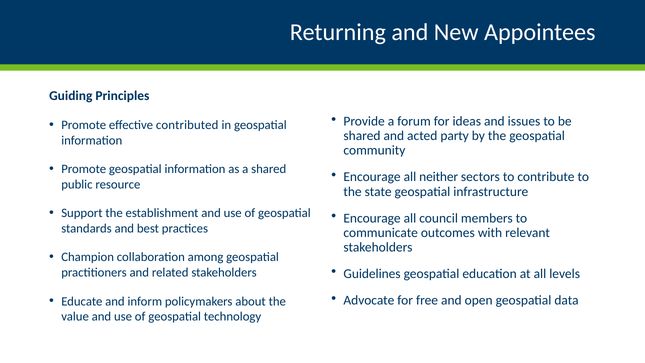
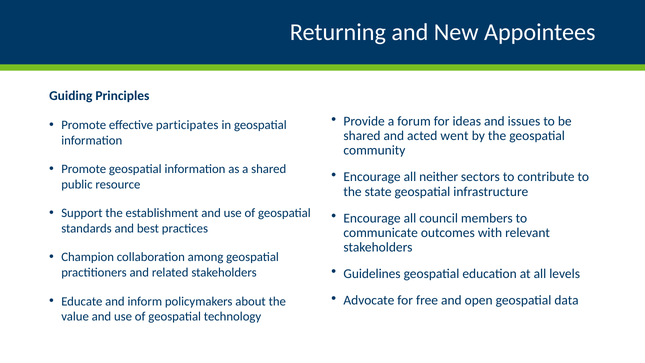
contributed: contributed -> participates
party: party -> went
